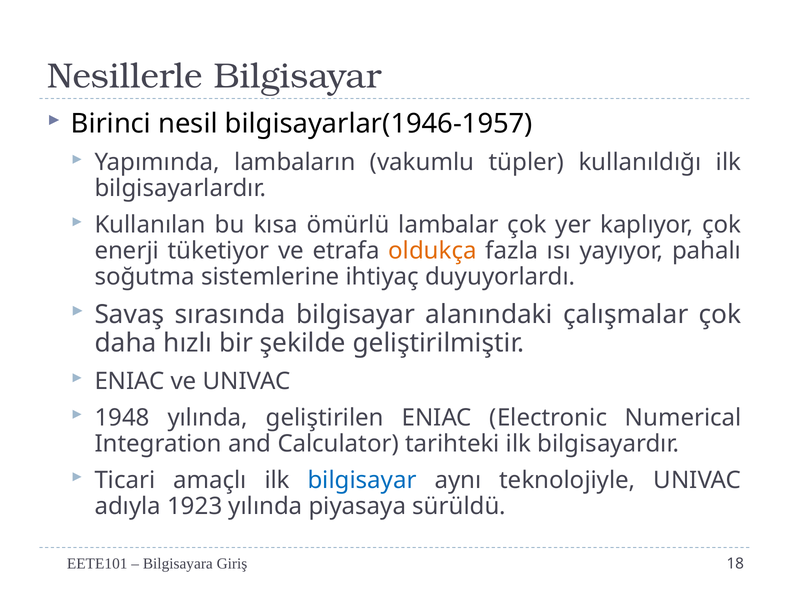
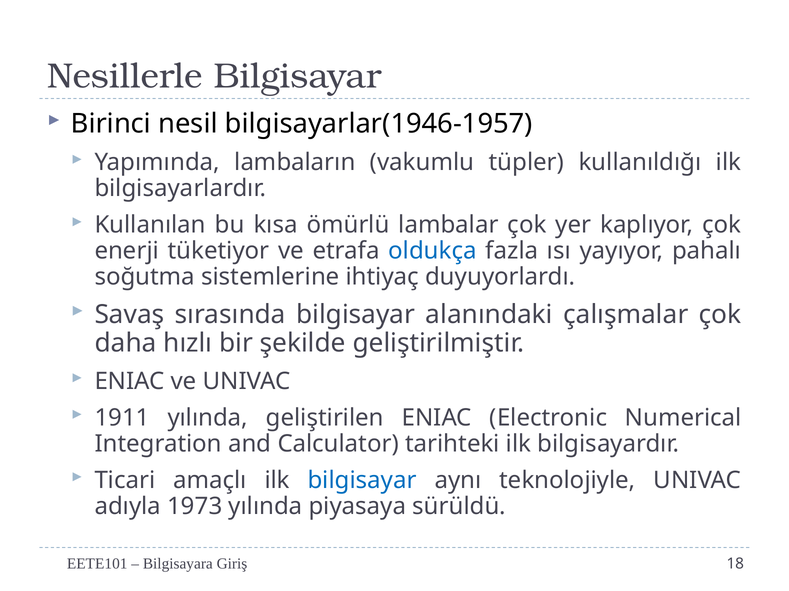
oldukça colour: orange -> blue
1948: 1948 -> 1911
1923: 1923 -> 1973
